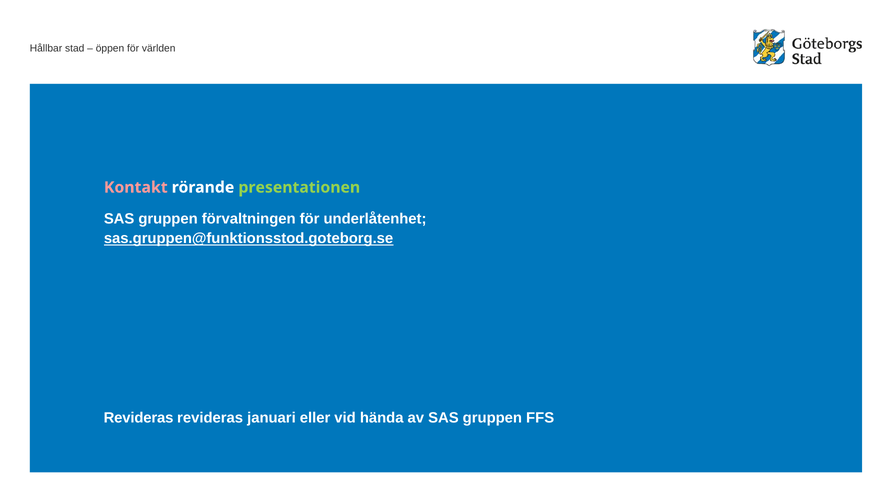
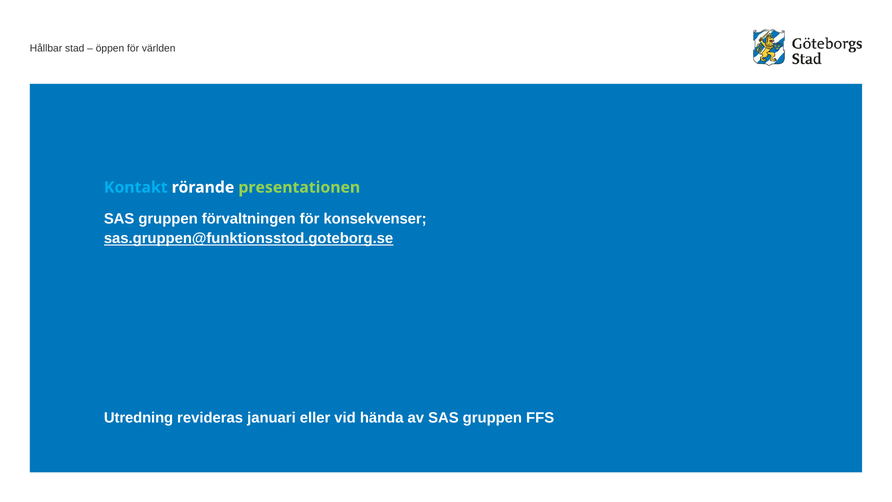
Kontakt colour: pink -> light blue
underlåtenhet: underlåtenhet -> konsekvenser
Revideras at (139, 418): Revideras -> Utredning
